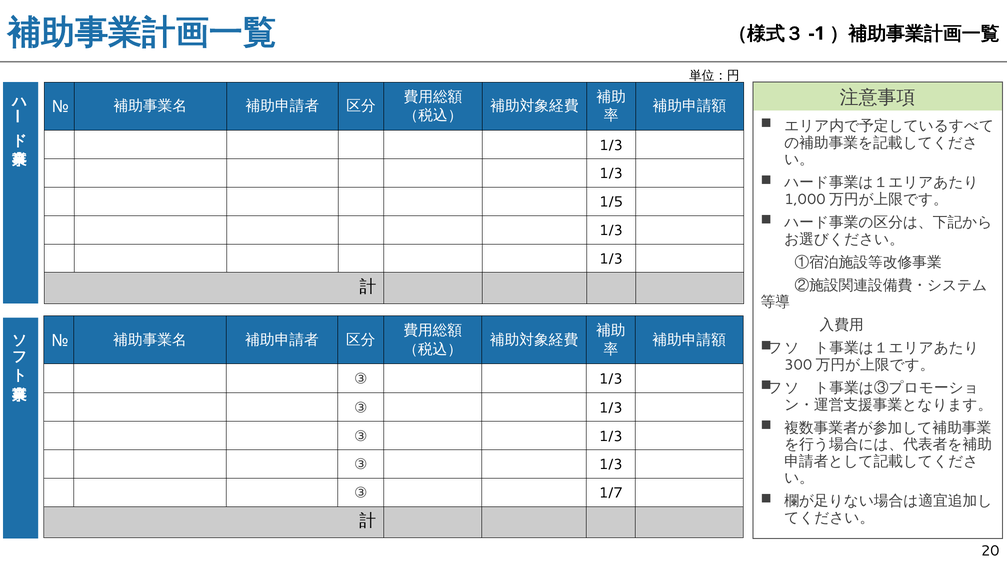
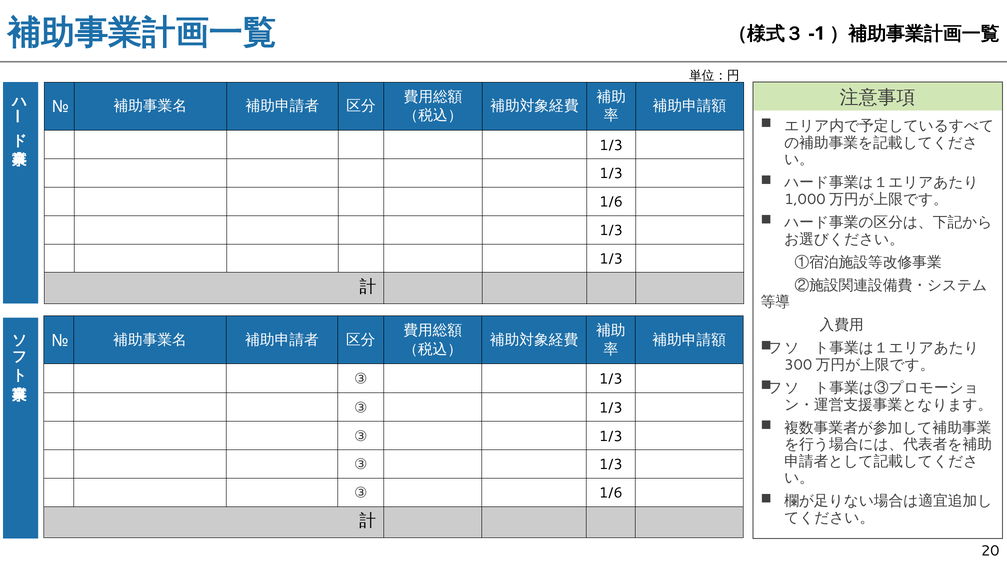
1/5 at (611, 202): 1/5 -> 1/6
③ 1/7: 1/7 -> 1/6
